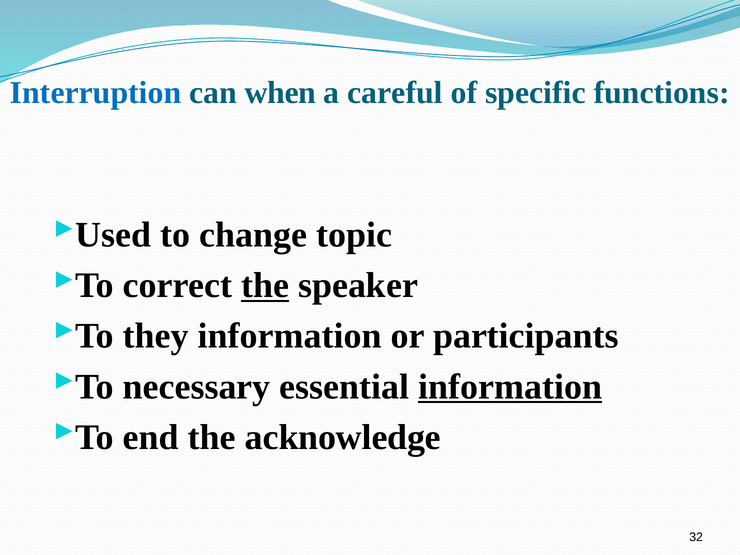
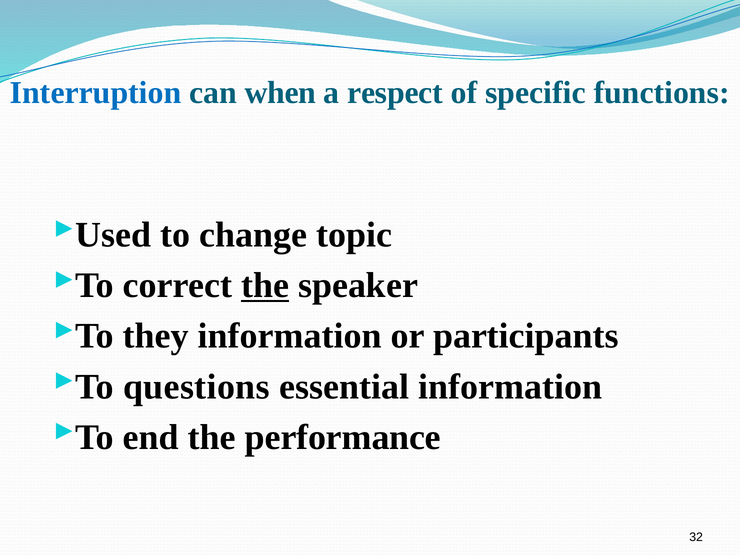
careful: careful -> respect
necessary: necessary -> questions
information at (510, 387) underline: present -> none
acknowledge: acknowledge -> performance
